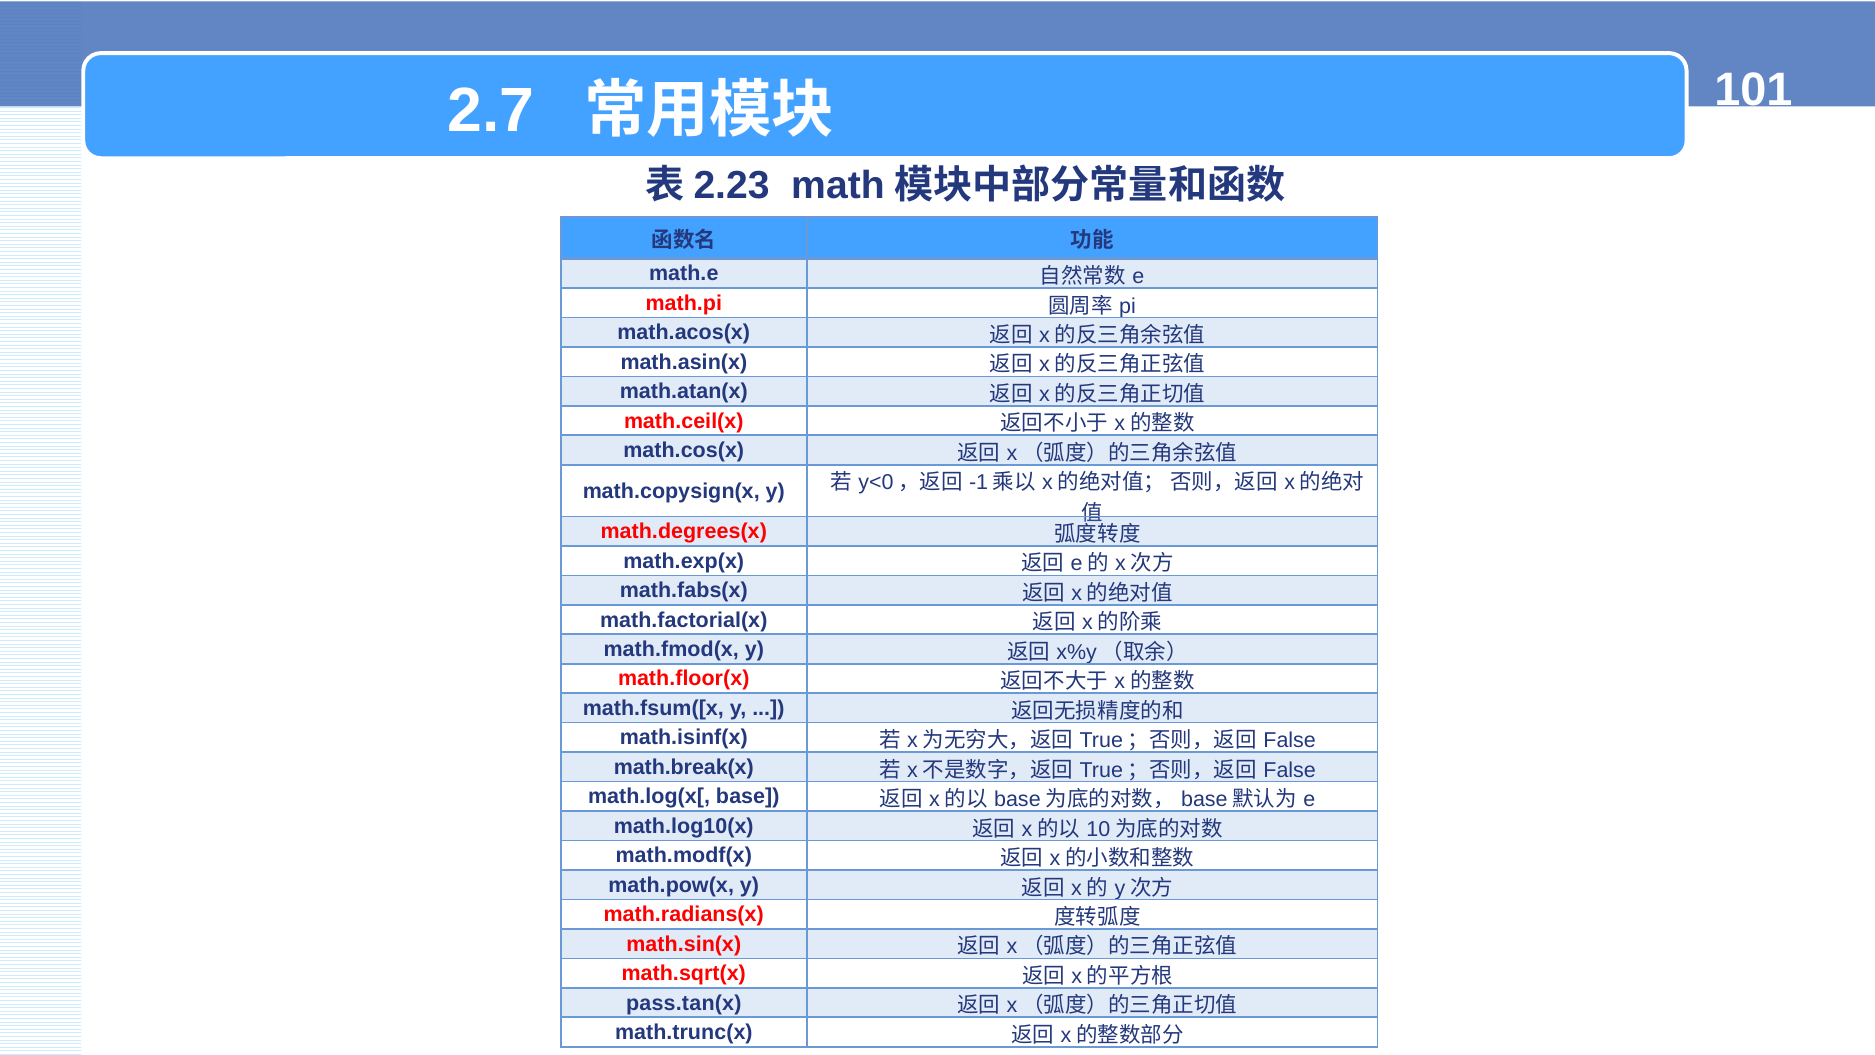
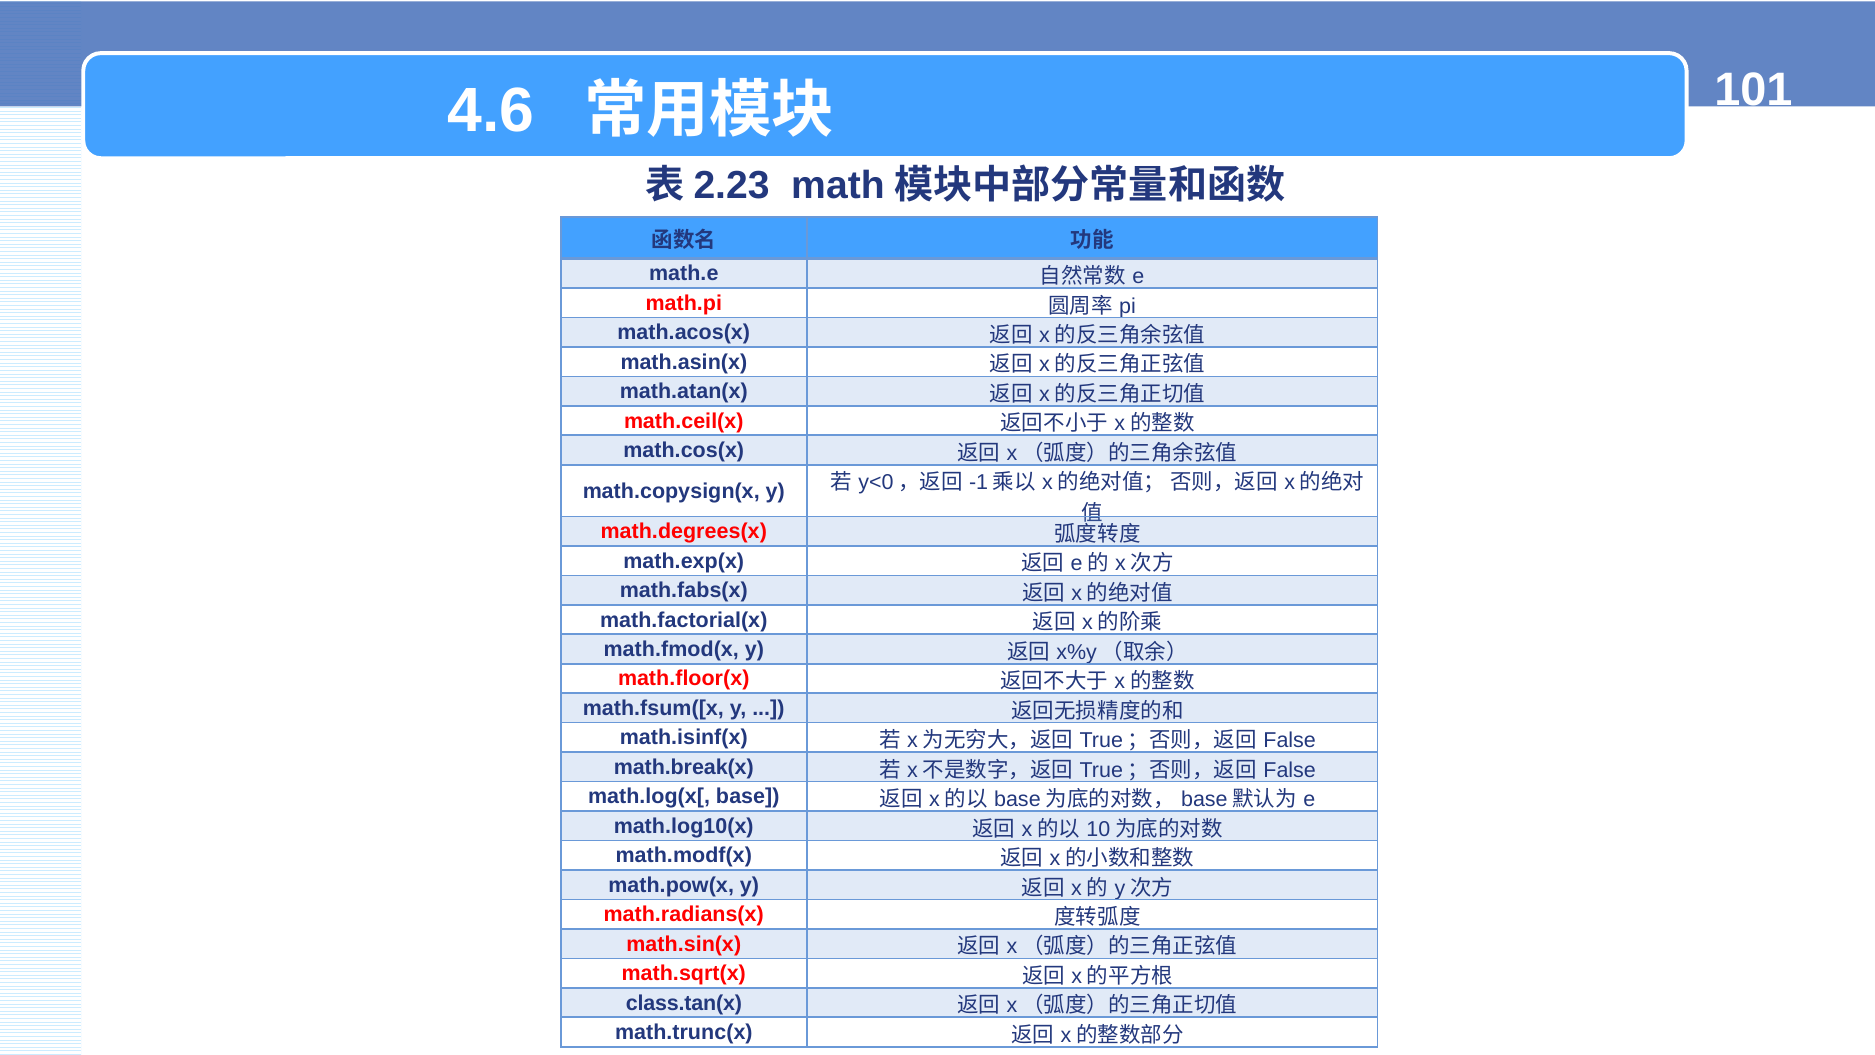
2.7: 2.7 -> 4.6
pass.tan(x: pass.tan(x -> class.tan(x
